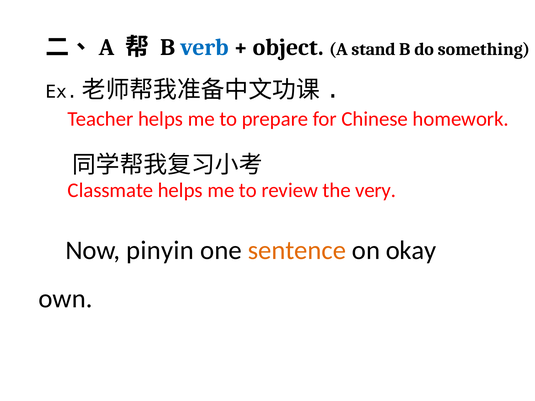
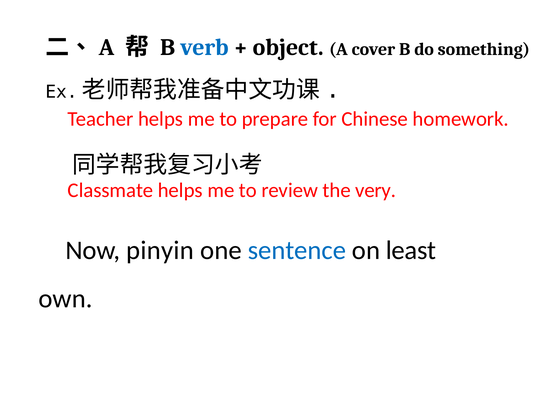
stand: stand -> cover
sentence colour: orange -> blue
okay: okay -> least
